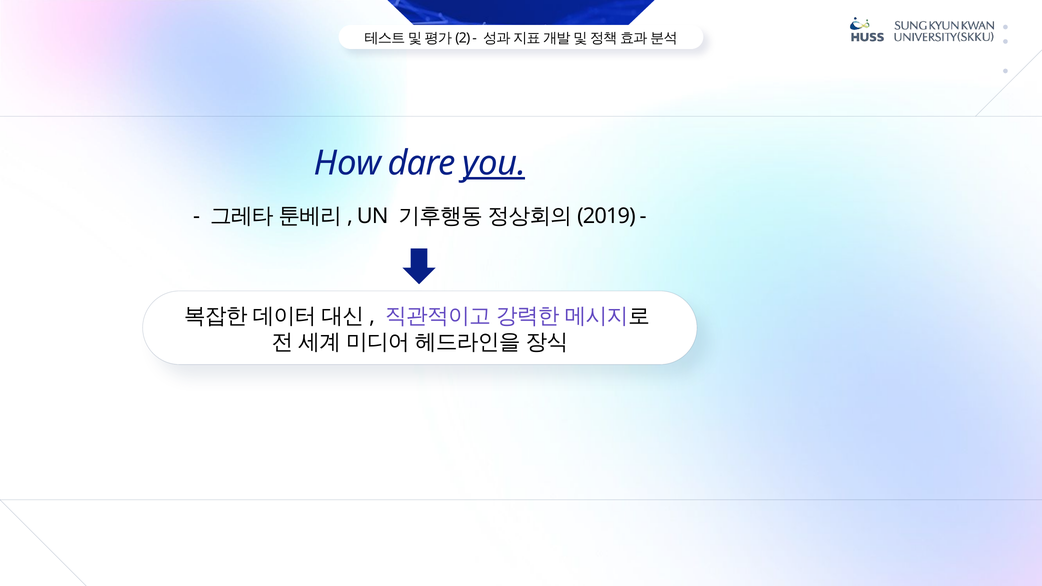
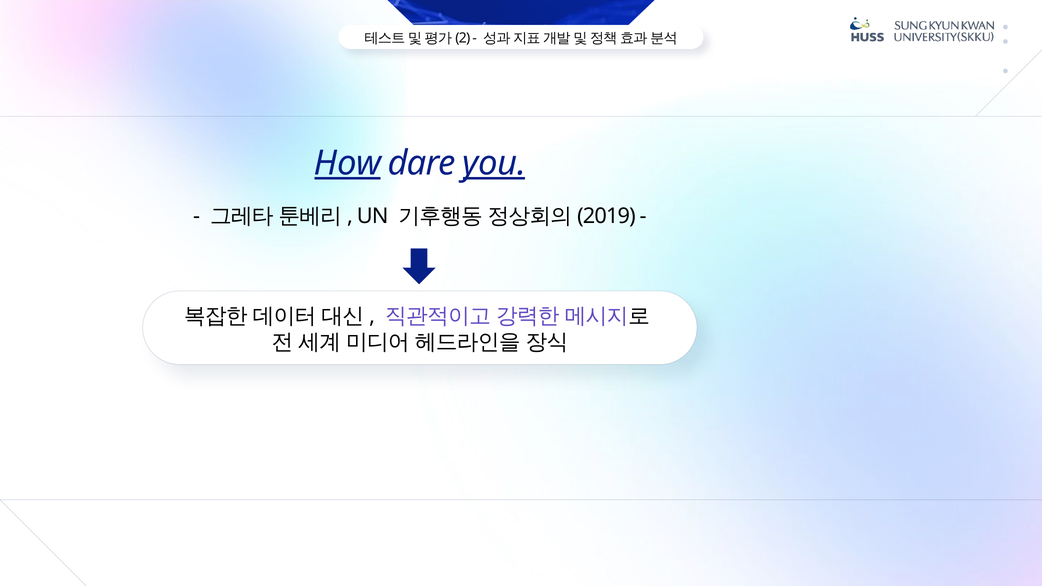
How underline: none -> present
